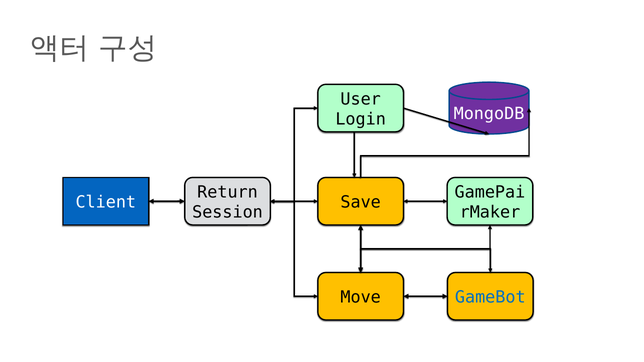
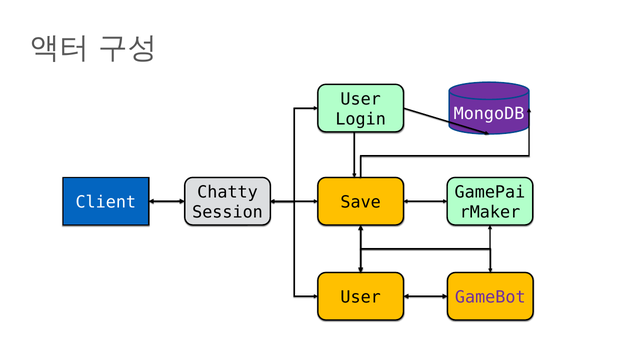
Return: Return -> Chatty
Move at (361, 298): Move -> User
GameBot colour: blue -> purple
